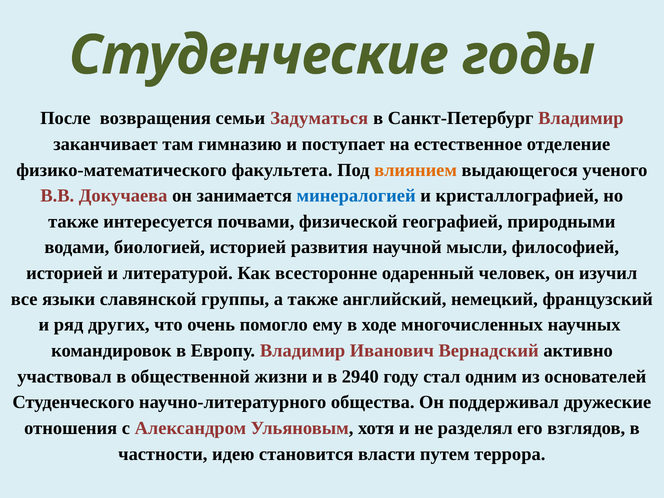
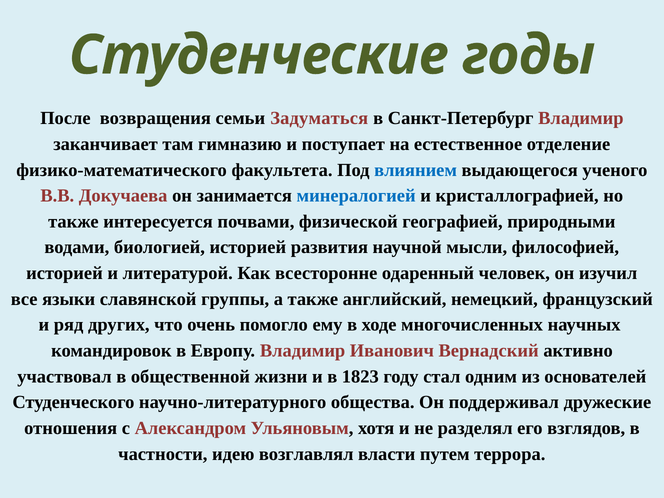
влиянием colour: orange -> blue
2940: 2940 -> 1823
становится: становится -> возглавлял
